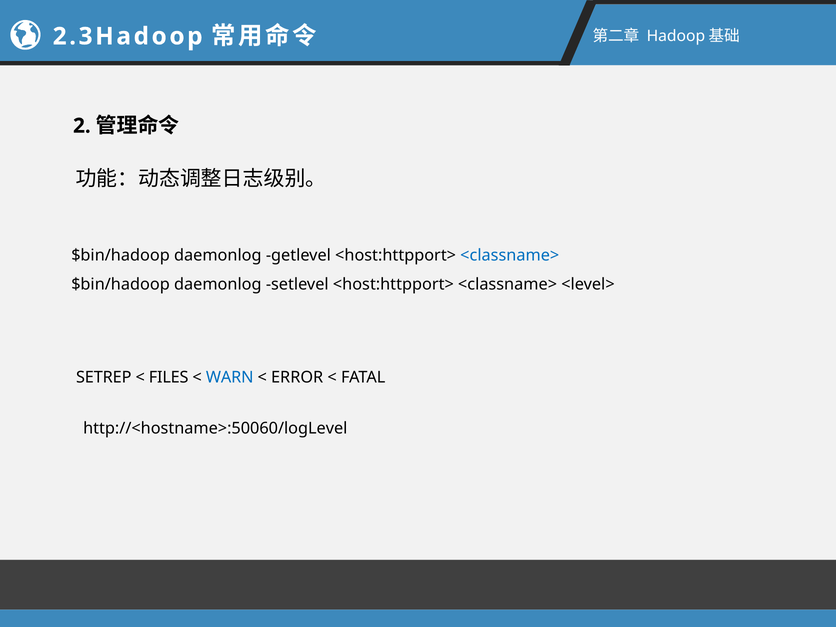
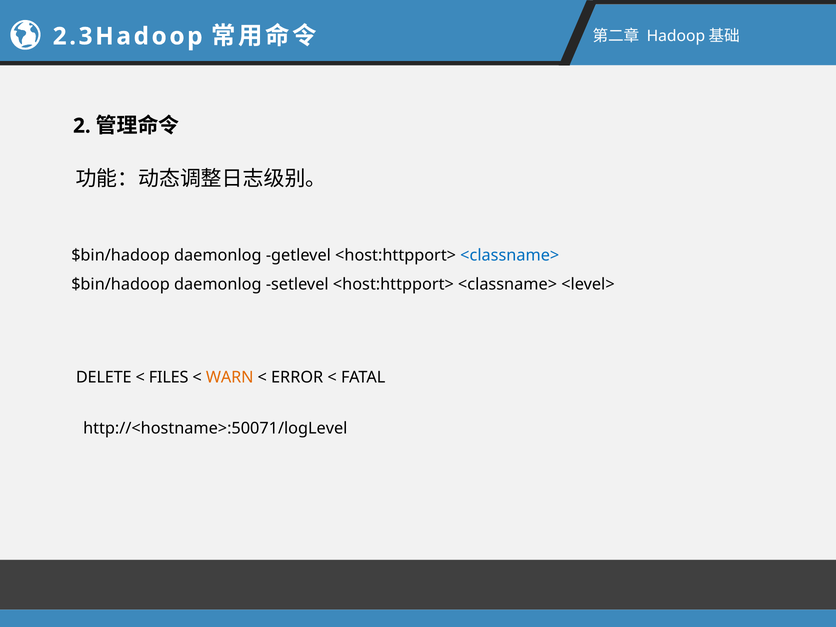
SETREP: SETREP -> DELETE
WARN colour: blue -> orange
http://<hostname>:50060/logLevel: http://<hostname>:50060/logLevel -> http://<hostname>:50071/logLevel
